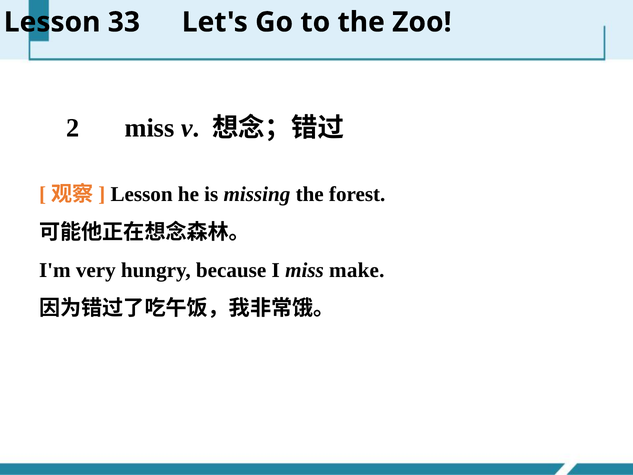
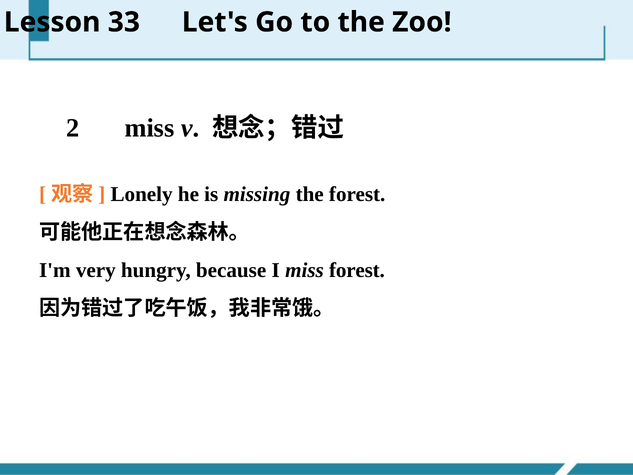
Lesson at (142, 194): Lesson -> Lonely
miss make: make -> forest
